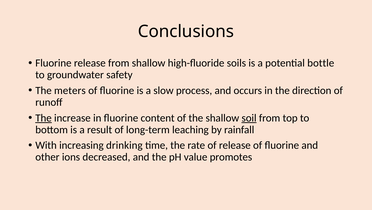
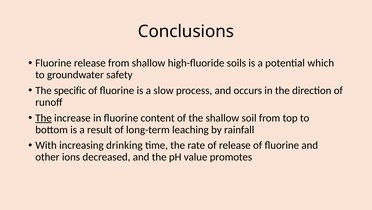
bottle: bottle -> which
meters: meters -> specific
soil underline: present -> none
